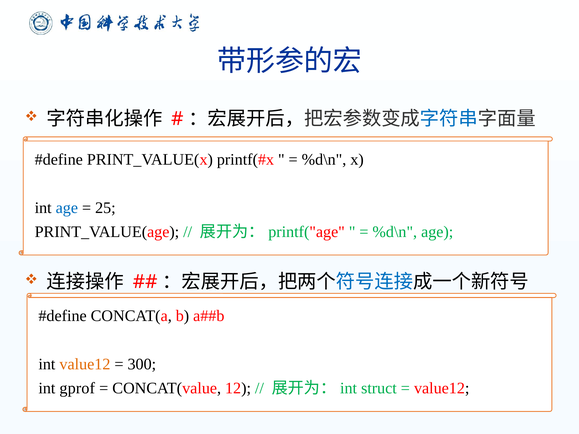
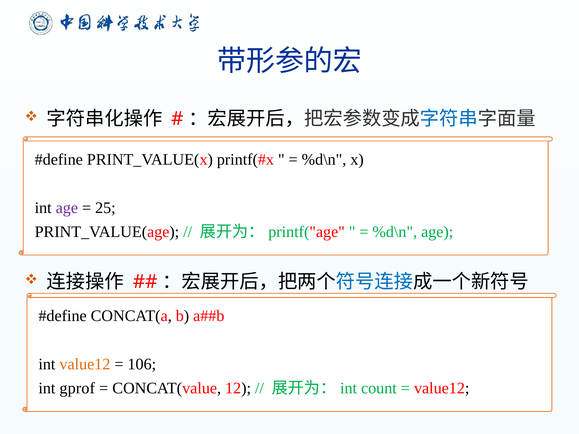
age at (67, 208) colour: blue -> purple
300: 300 -> 106
struct: struct -> count
